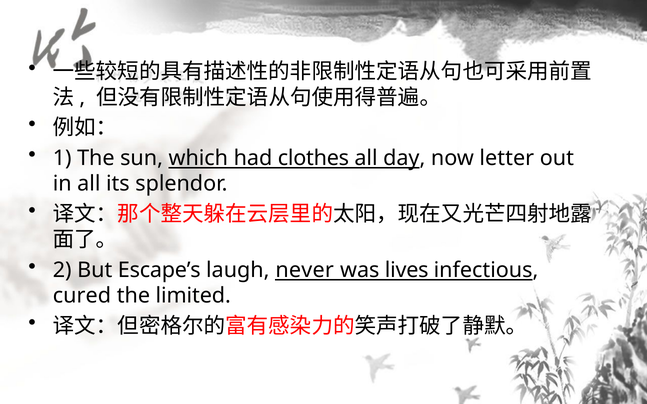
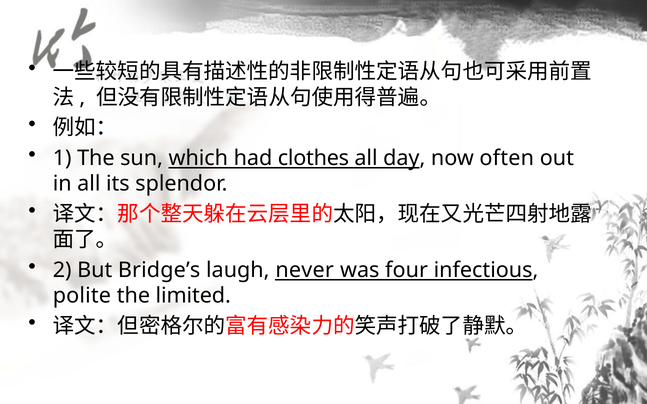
letter: letter -> often
Escape’s: Escape’s -> Bridge’s
lives: lives -> four
cured: cured -> polite
